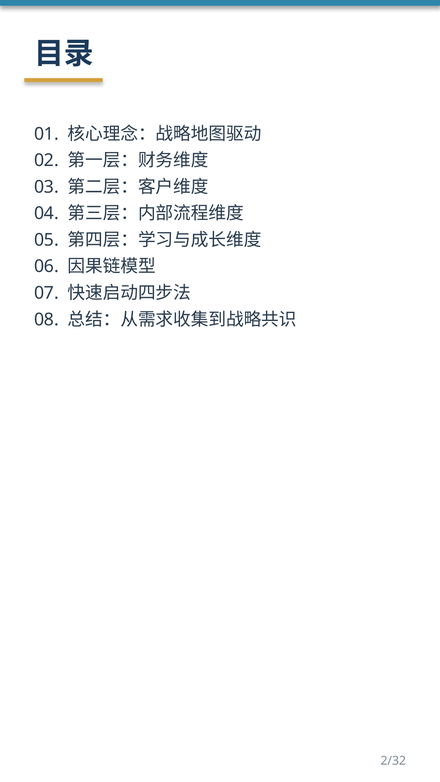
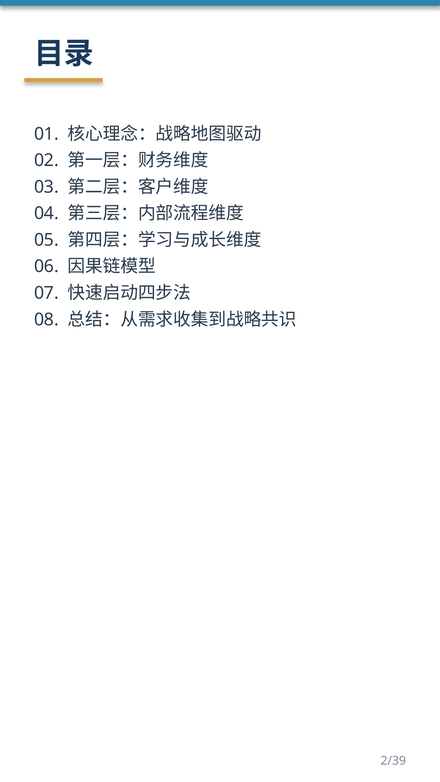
2/32: 2/32 -> 2/39
